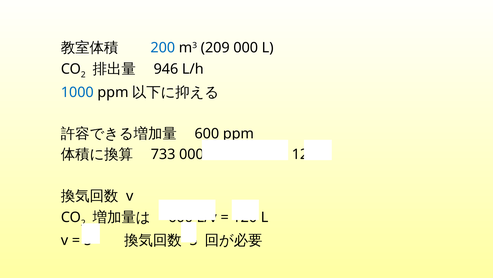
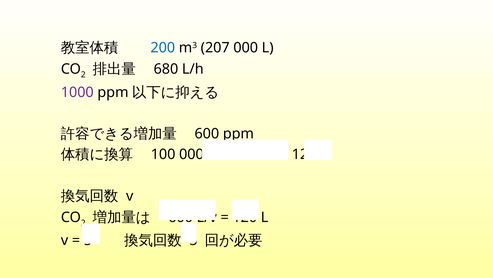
209: 209 -> 207
946: 946 -> 680
1000 colour: blue -> purple
733: 733 -> 100
